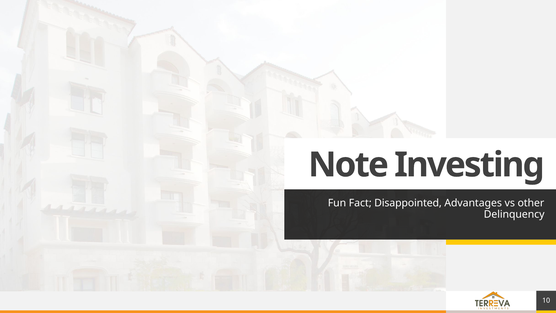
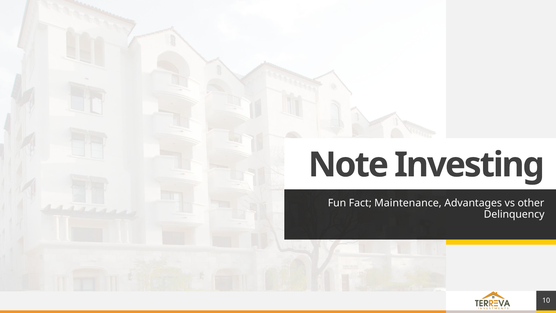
Disappointed: Disappointed -> Maintenance
